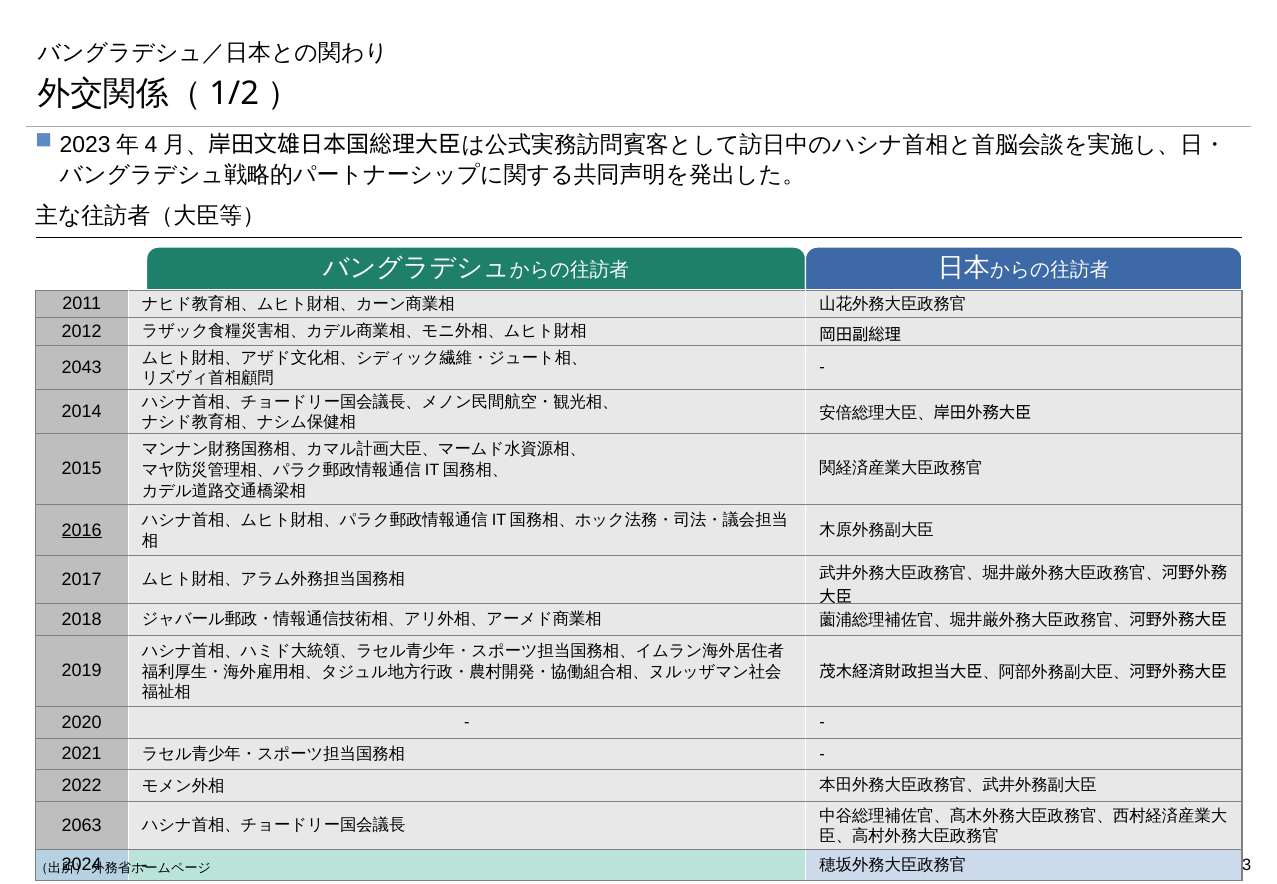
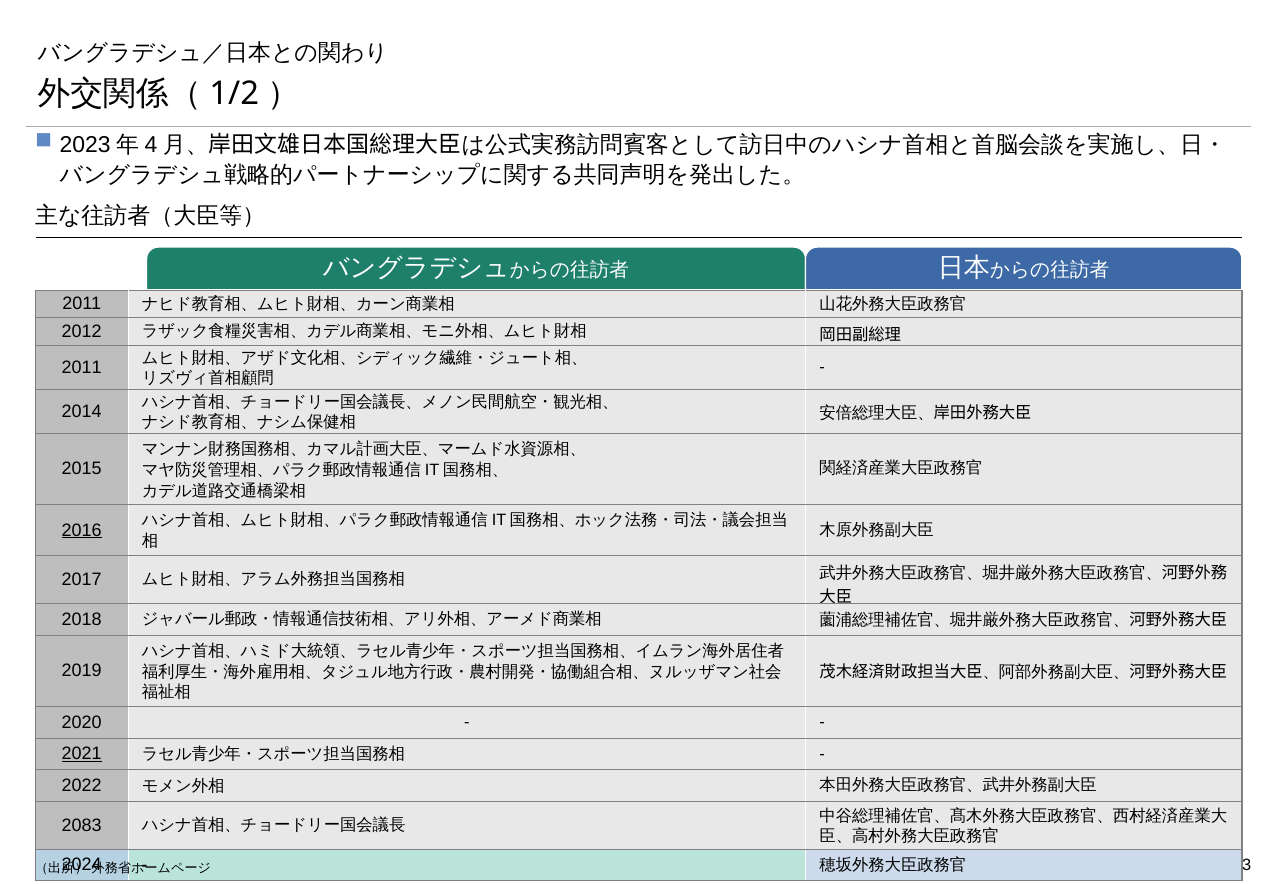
2043 at (82, 368): 2043 -> 2011
2021 underline: none -> present
2063: 2063 -> 2083
